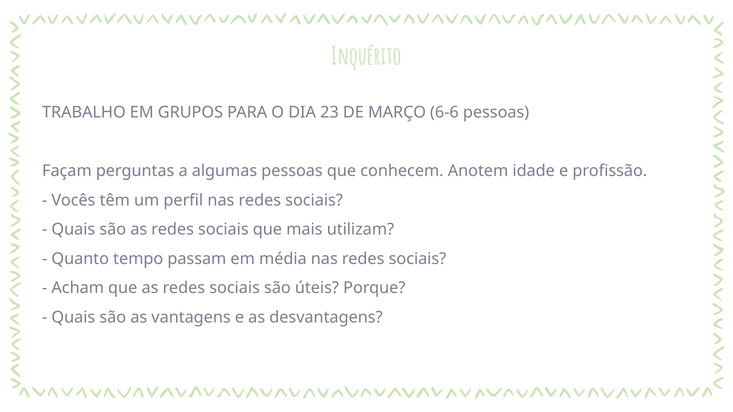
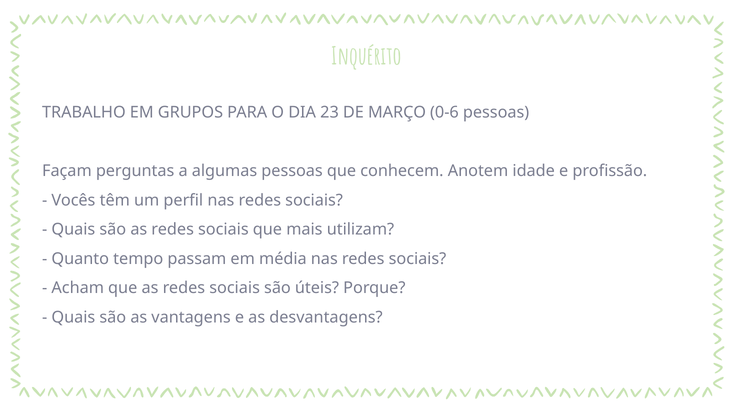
6-6: 6-6 -> 0-6
